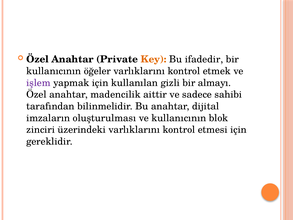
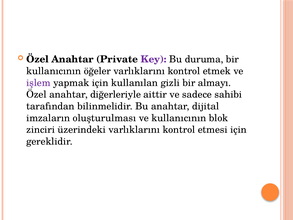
Key colour: orange -> purple
ifadedir: ifadedir -> duruma
madencilik: madencilik -> diğerleriyle
